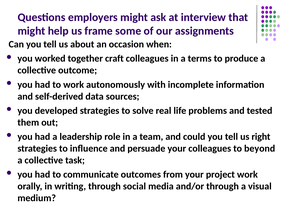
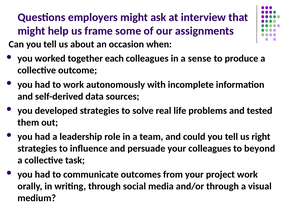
craft: craft -> each
terms: terms -> sense
